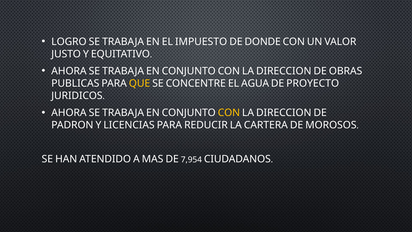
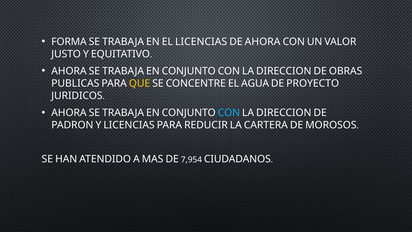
LOGRO: LOGRO -> FORMA
EL IMPUESTO: IMPUESTO -> LICENCIAS
DE DONDE: DONDE -> AHORA
CON at (229, 113) colour: yellow -> light blue
